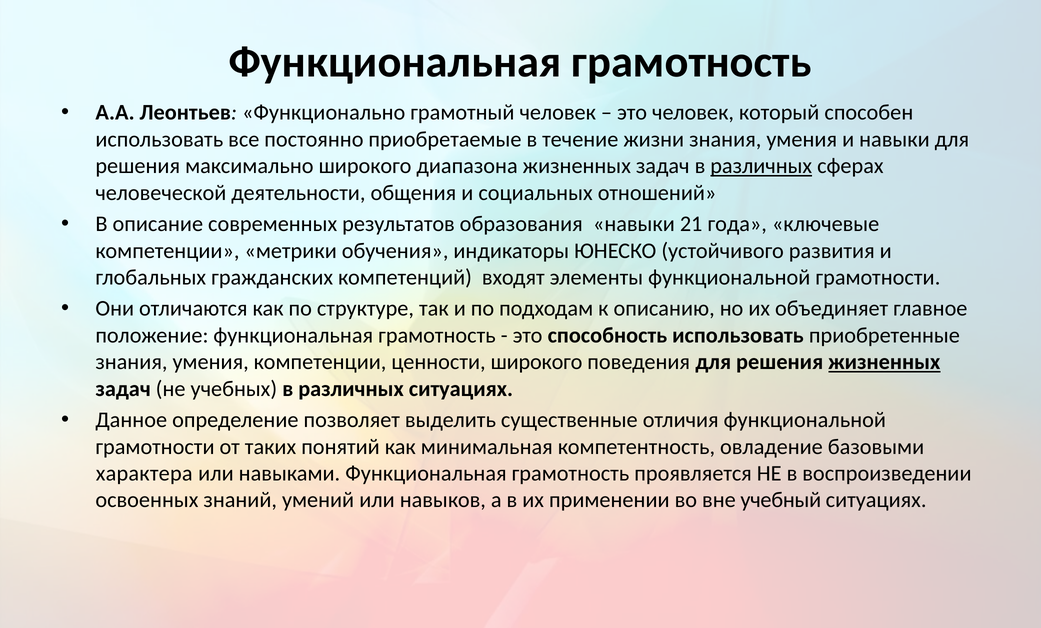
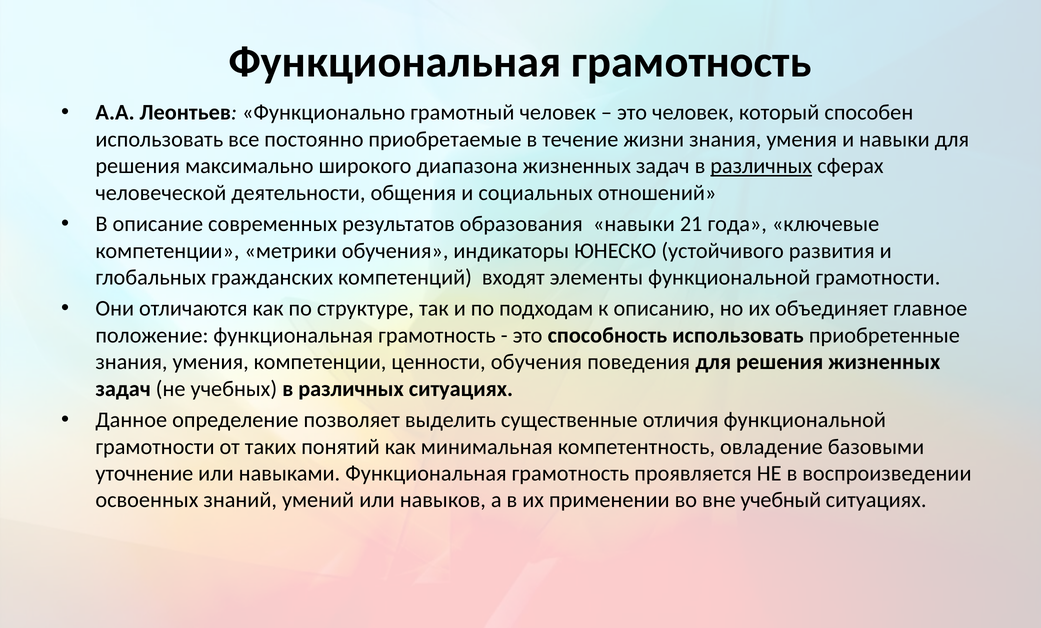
ценности широкого: широкого -> обучения
жизненных at (884, 362) underline: present -> none
характера: характера -> уточнение
